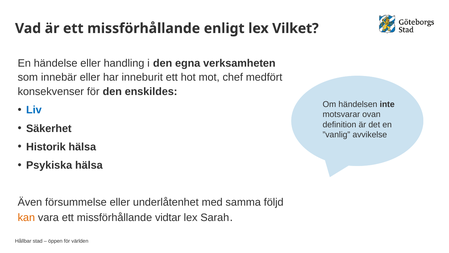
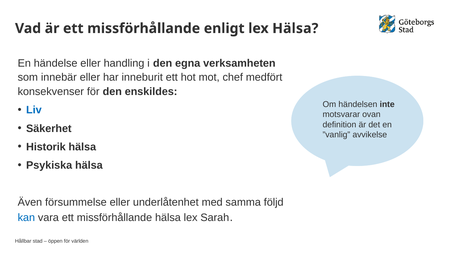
lex Vilket: Vilket -> Hälsa
kan colour: orange -> blue
missförhållande vidtar: vidtar -> hälsa
